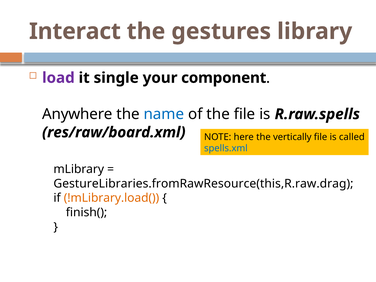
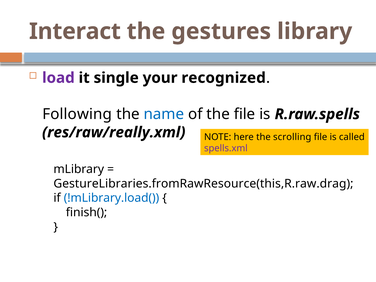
component: component -> recognized
Anywhere: Anywhere -> Following
res/raw/board.xml: res/raw/board.xml -> res/raw/really.xml
vertically: vertically -> scrolling
spells.xml colour: blue -> purple
!mLibrary.load( colour: orange -> blue
